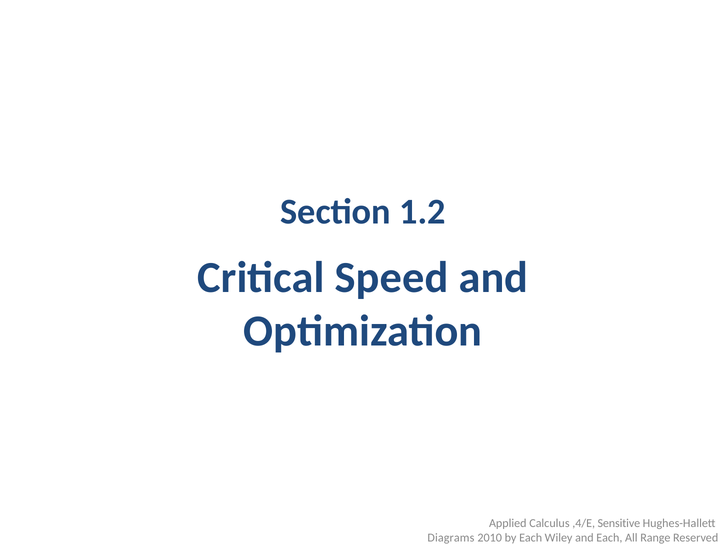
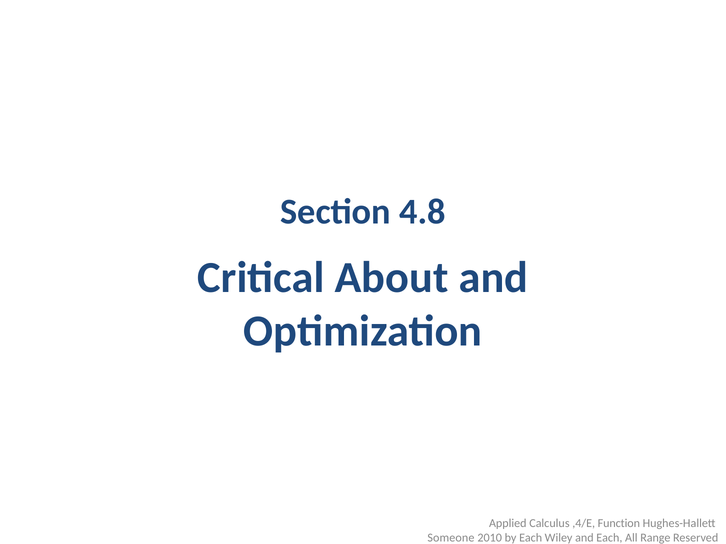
1.2: 1.2 -> 4.8
Speed: Speed -> About
Sensitive: Sensitive -> Function
Diagrams: Diagrams -> Someone
